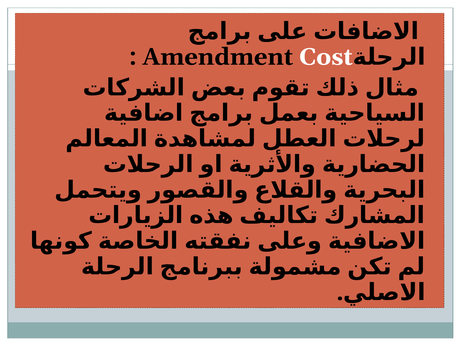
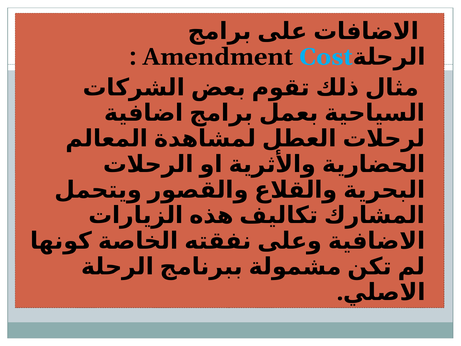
Cost colour: white -> light blue
